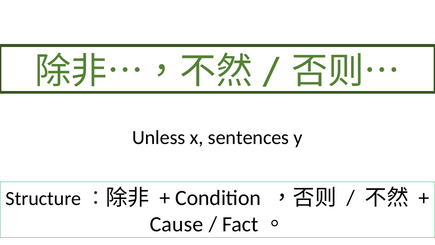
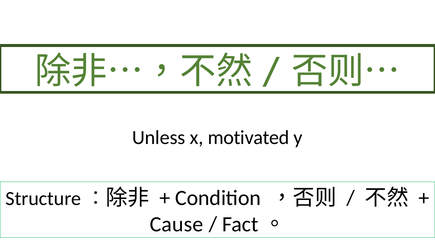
sentences: sentences -> motivated
